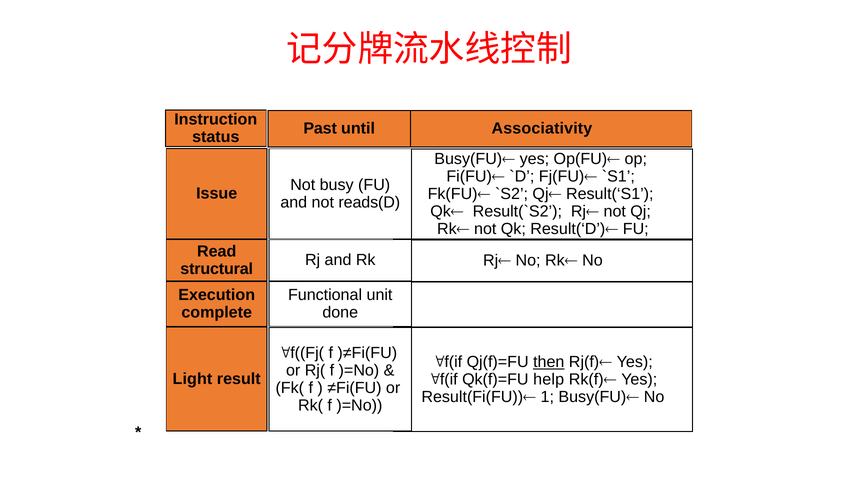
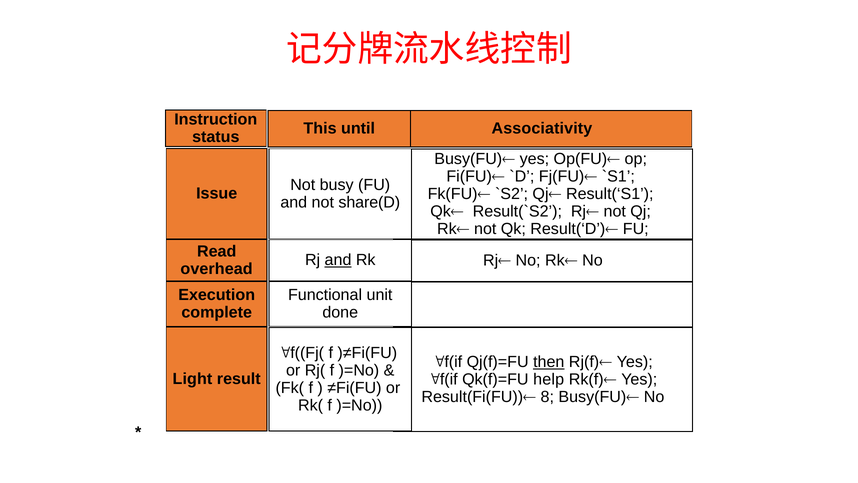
Past: Past -> This
reads(D: reads(D -> share(D
and at (338, 260) underline: none -> present
structural: structural -> overhead
1: 1 -> 8
